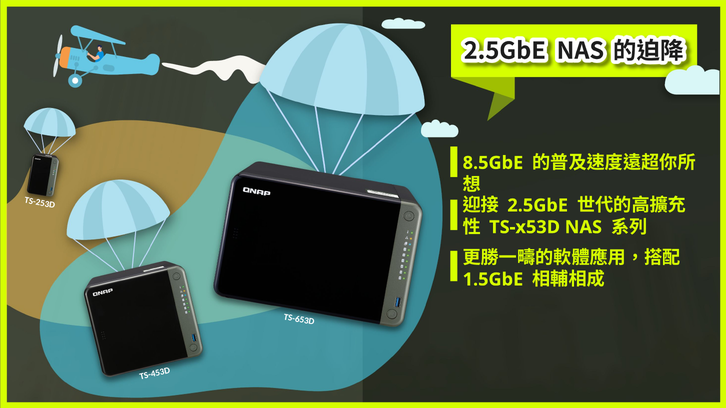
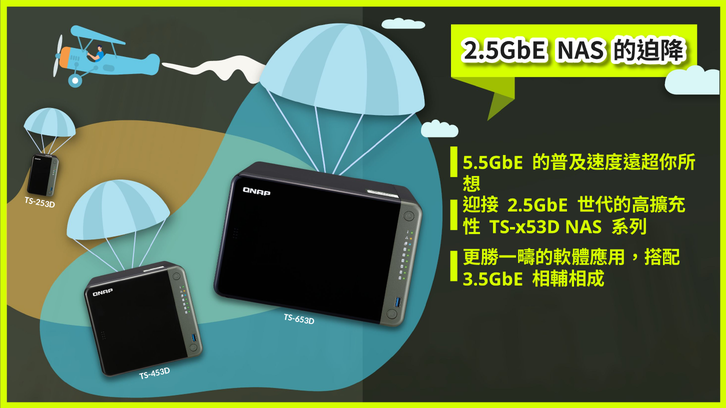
8.5GbE: 8.5GbE -> 5.5GbE
1.5GbE: 1.5GbE -> 3.5GbE
